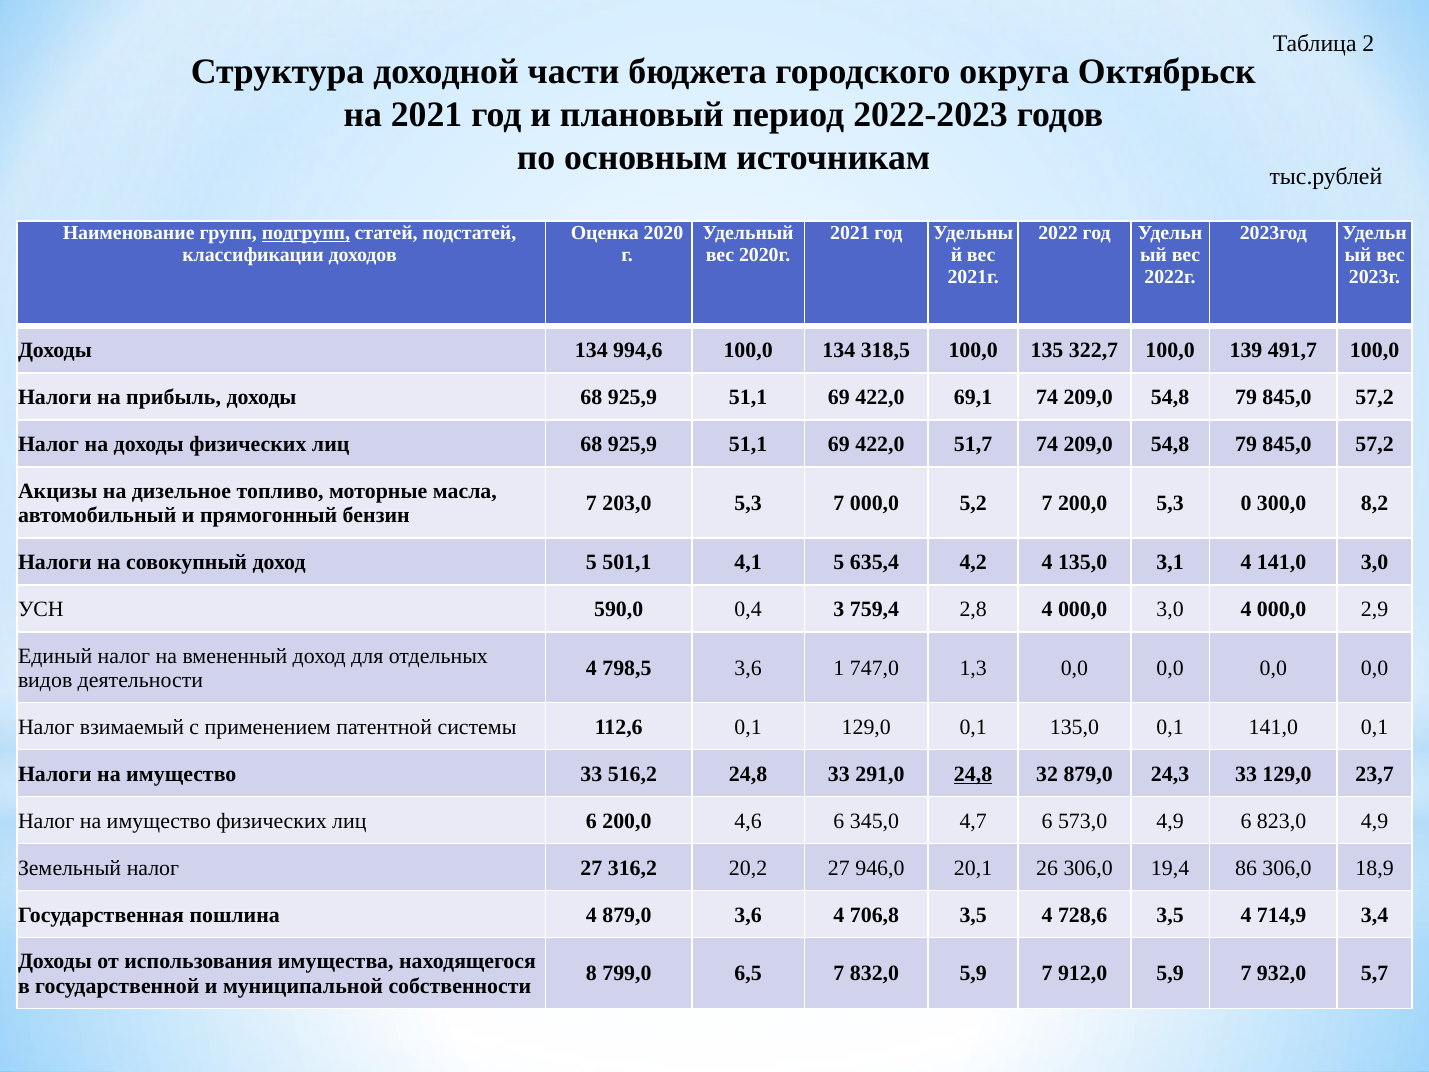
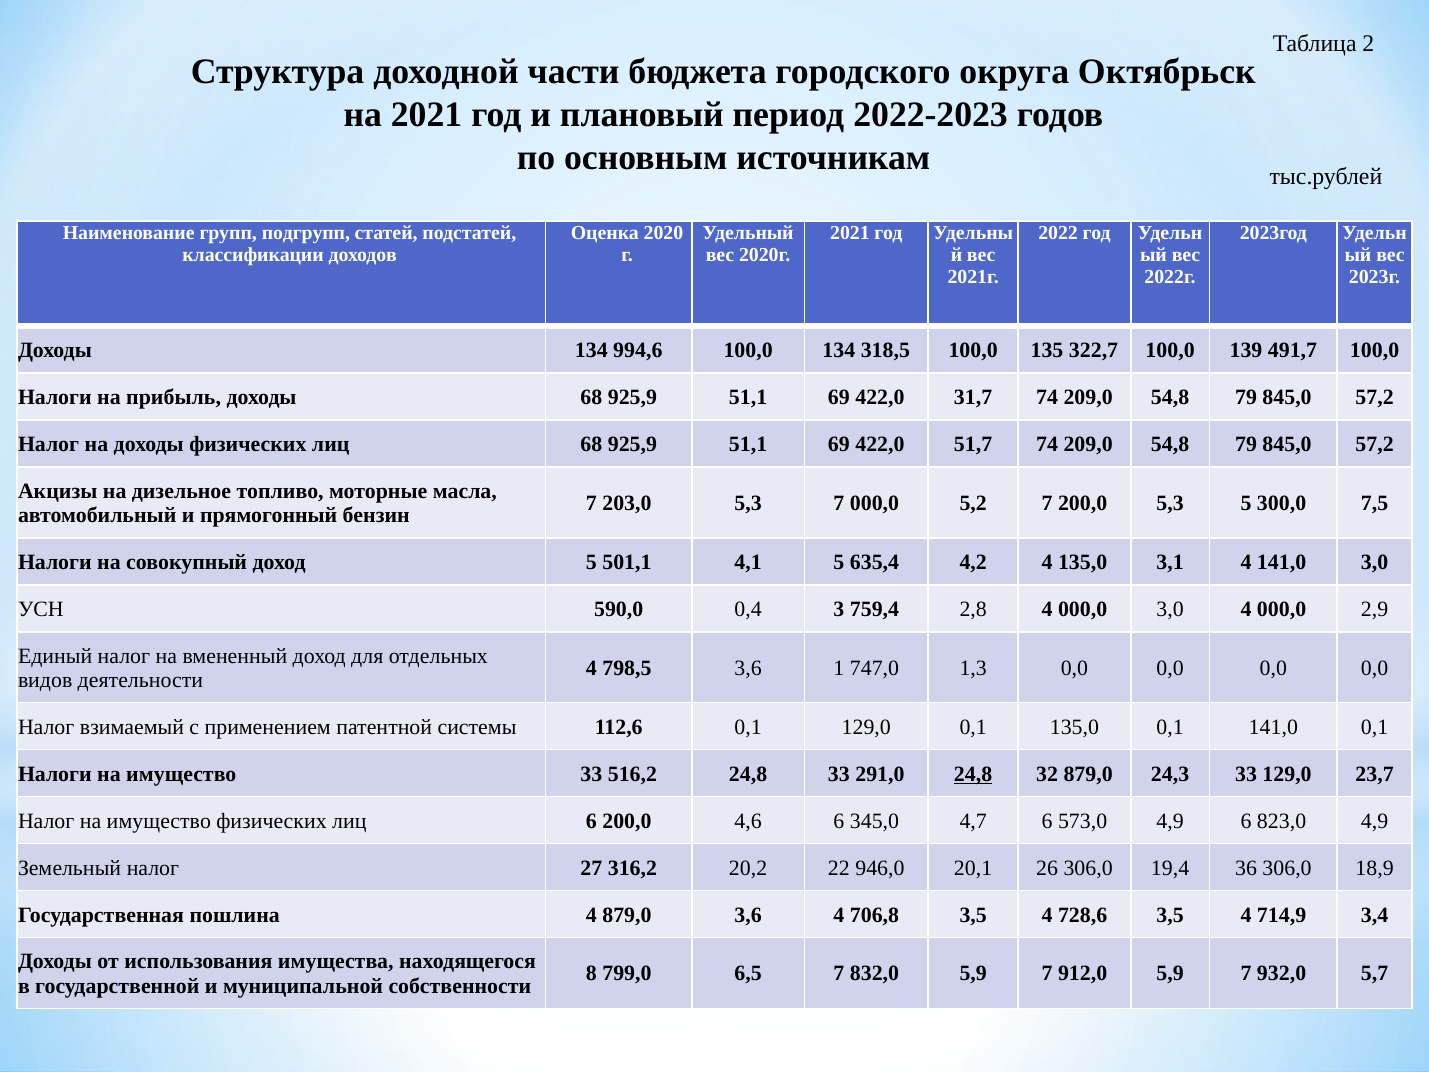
подгрупп underline: present -> none
69,1: 69,1 -> 31,7
5,3 0: 0 -> 5
8,2: 8,2 -> 7,5
20,2 27: 27 -> 22
86: 86 -> 36
